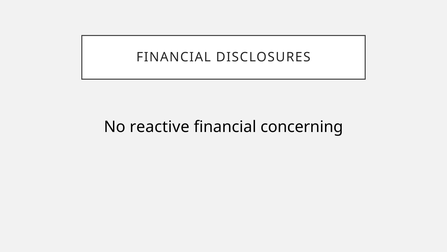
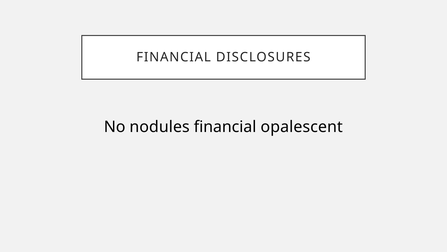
reactive: reactive -> nodules
concerning: concerning -> opalescent
